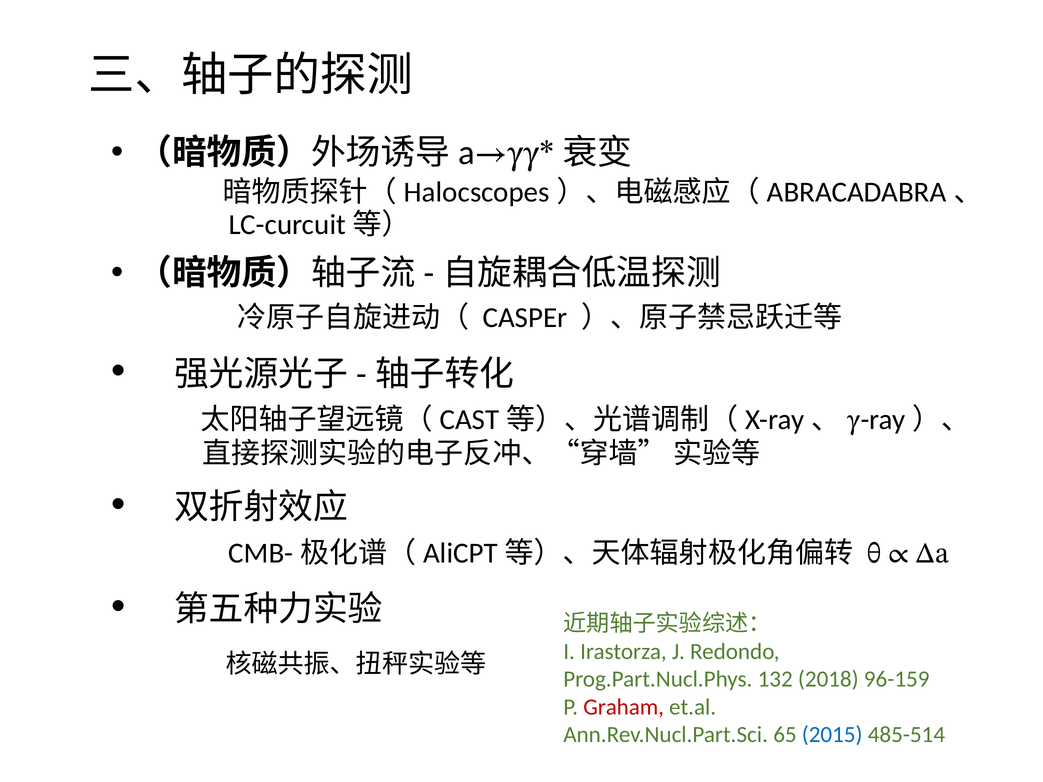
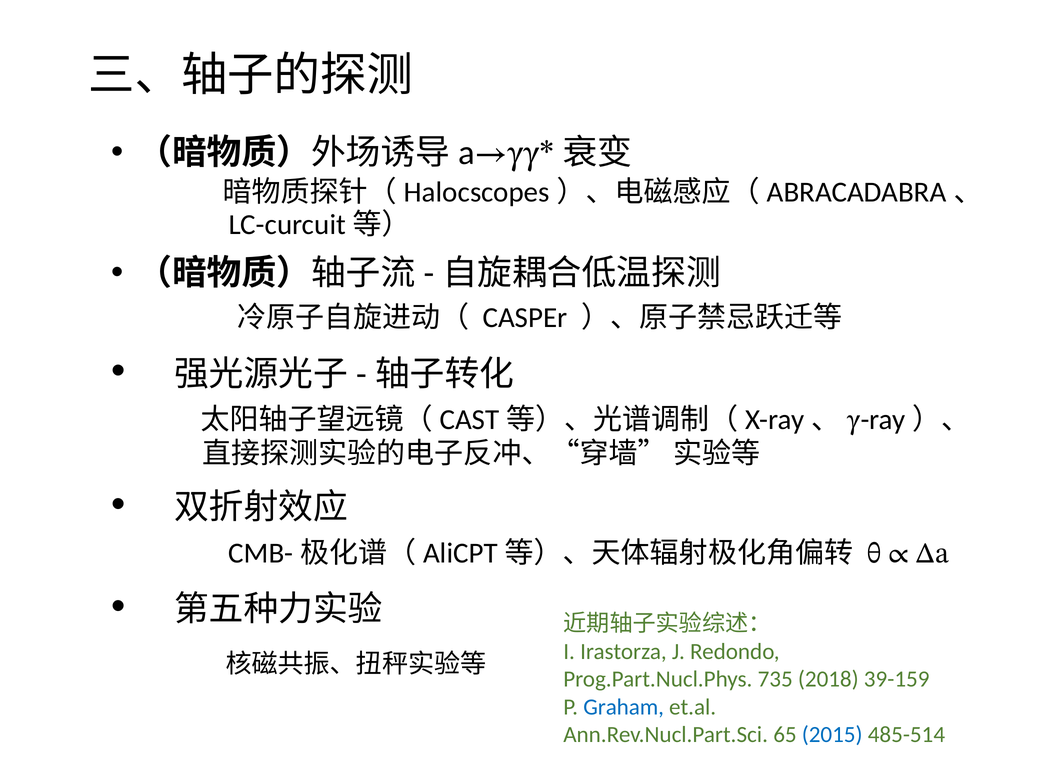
132: 132 -> 735
96-159: 96-159 -> 39-159
Graham colour: red -> blue
